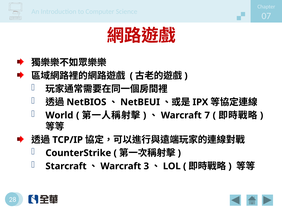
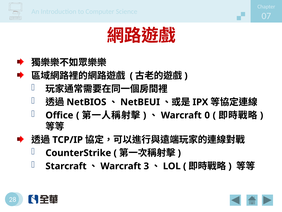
World: World -> Office
7: 7 -> 0
